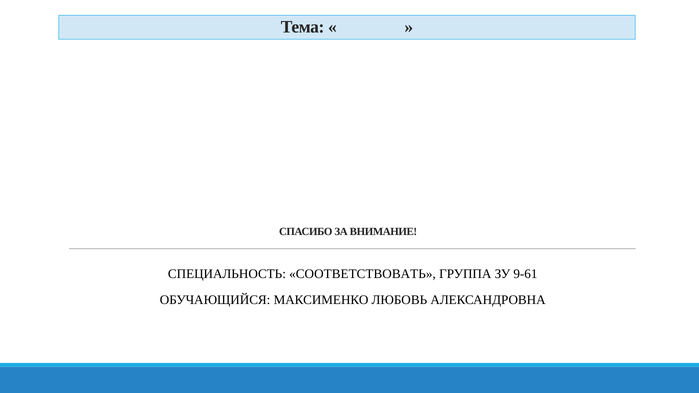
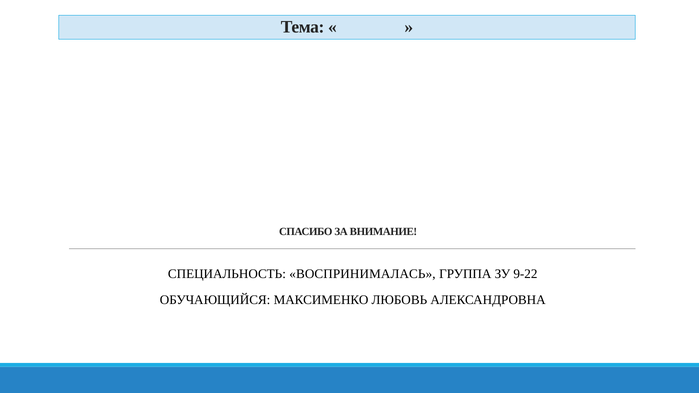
СООТВЕТСТВОВАТЬ: СООТВЕТСТВОВАТЬ -> ВОСПРИНИМАЛАСЬ
9-61: 9-61 -> 9-22
